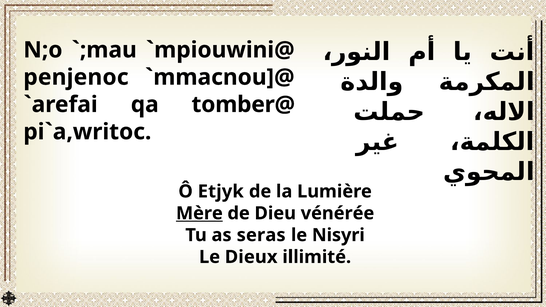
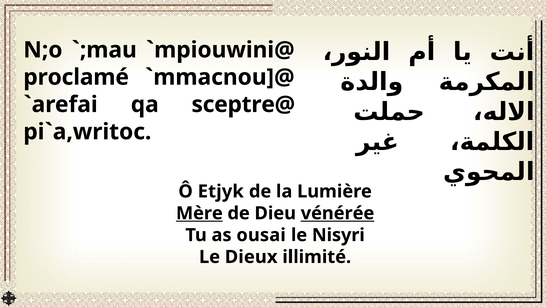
penjenoc: penjenoc -> proclamé
tomber@: tomber@ -> sceptre@
vénérée underline: none -> present
seras: seras -> ousai
